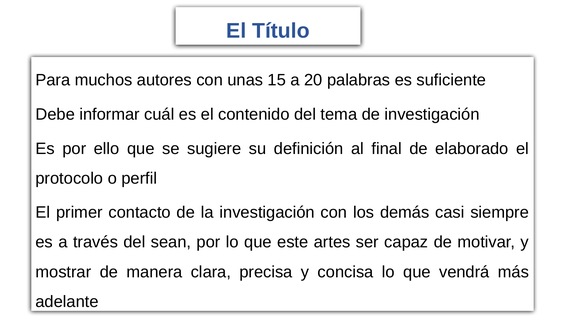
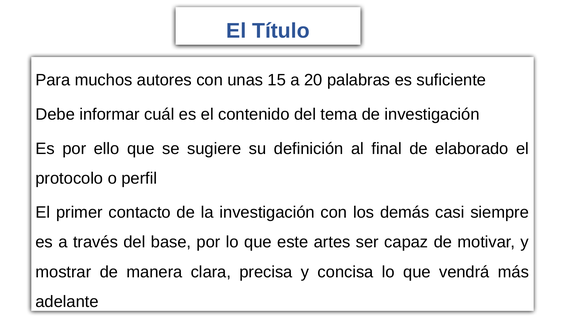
sean: sean -> base
